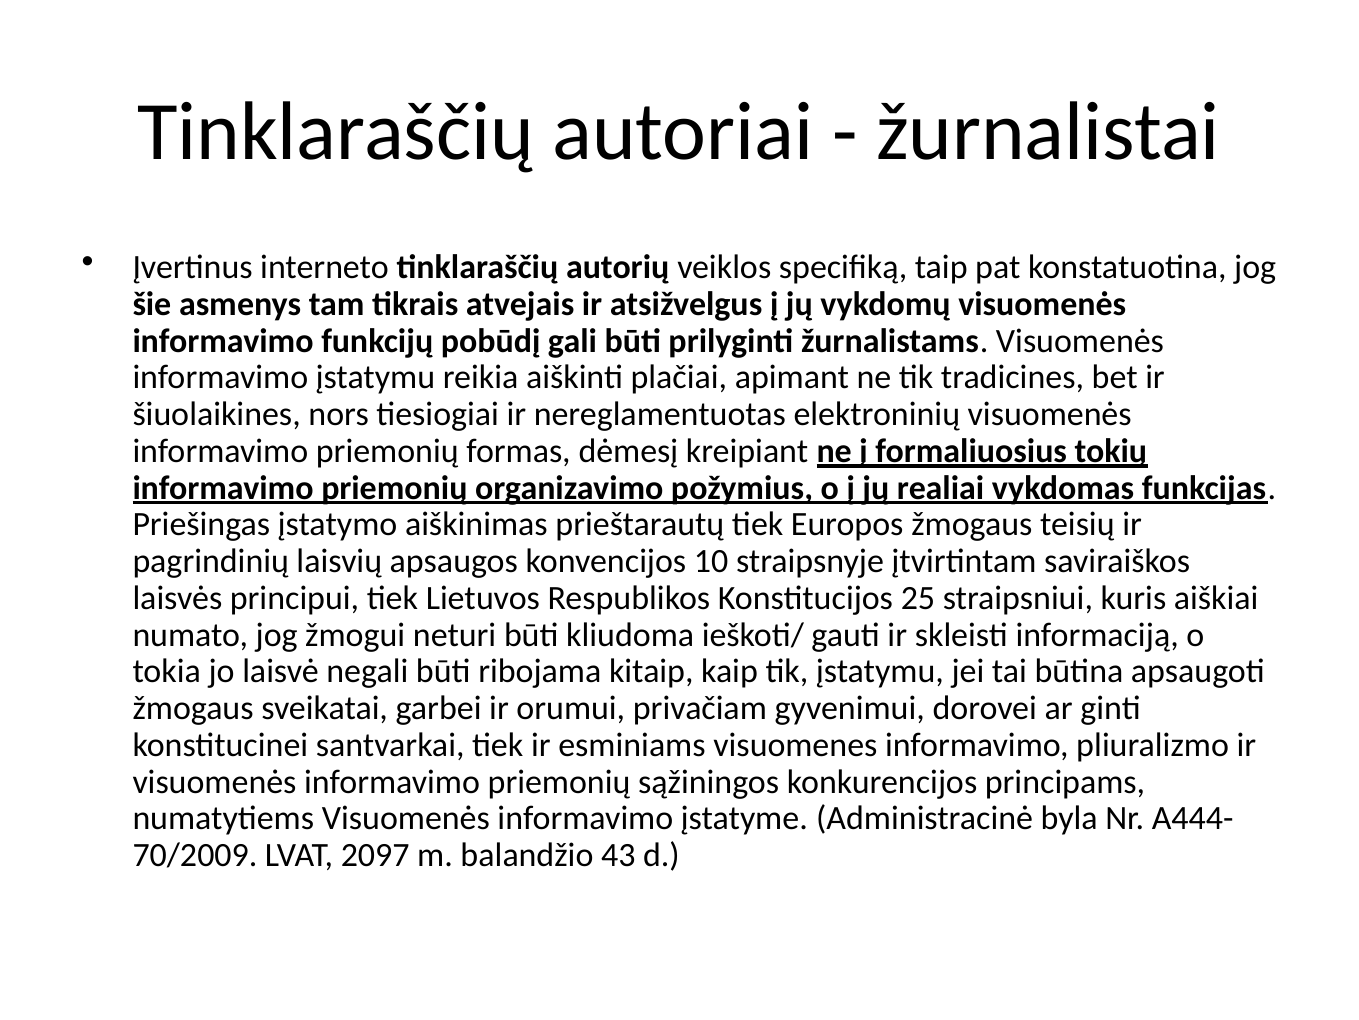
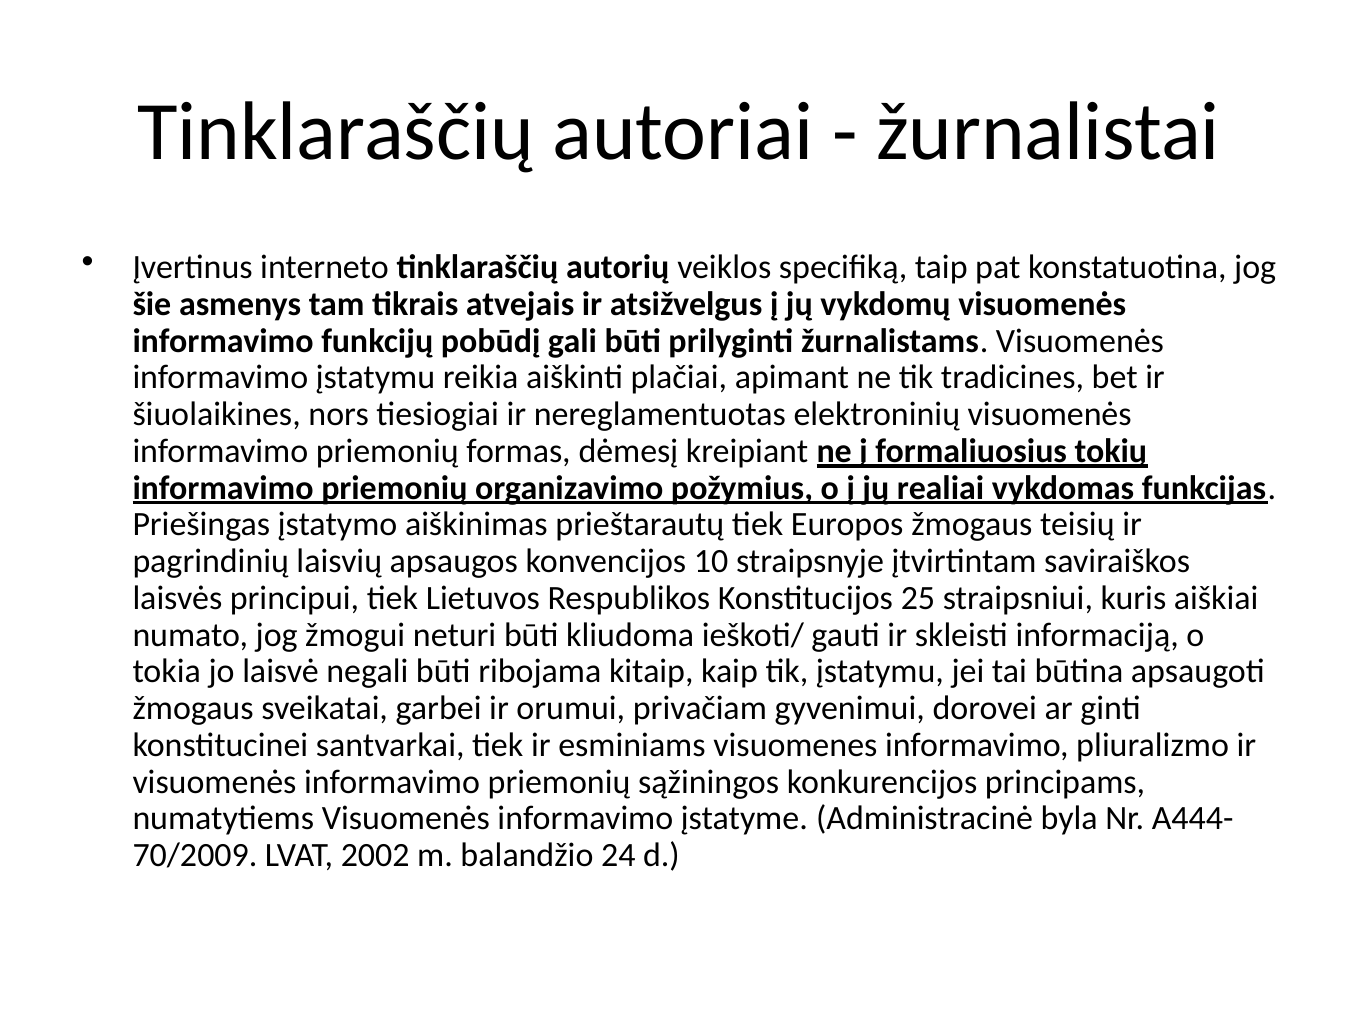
2097: 2097 -> 2002
43: 43 -> 24
